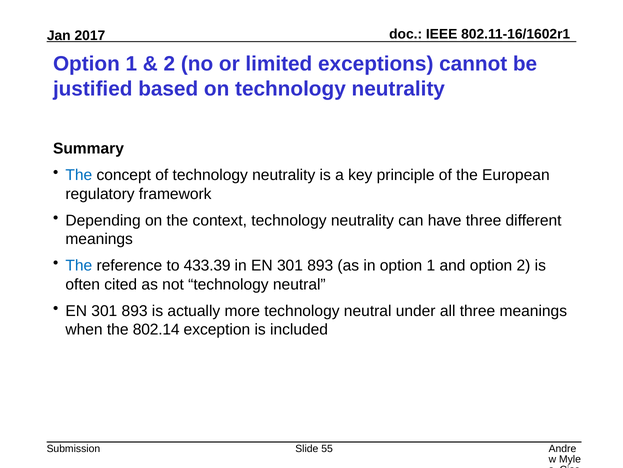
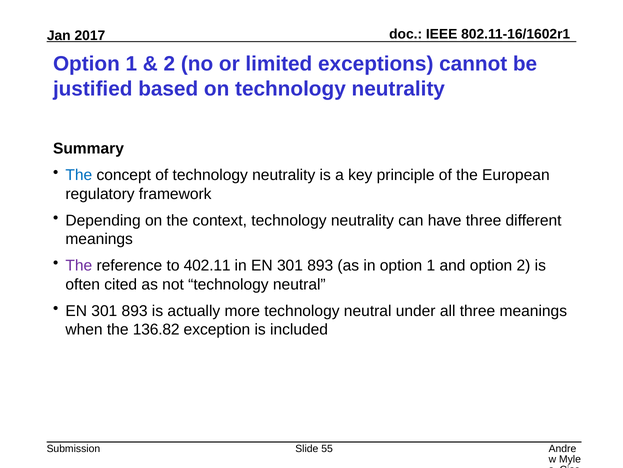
The at (79, 265) colour: blue -> purple
433.39: 433.39 -> 402.11
802.14: 802.14 -> 136.82
